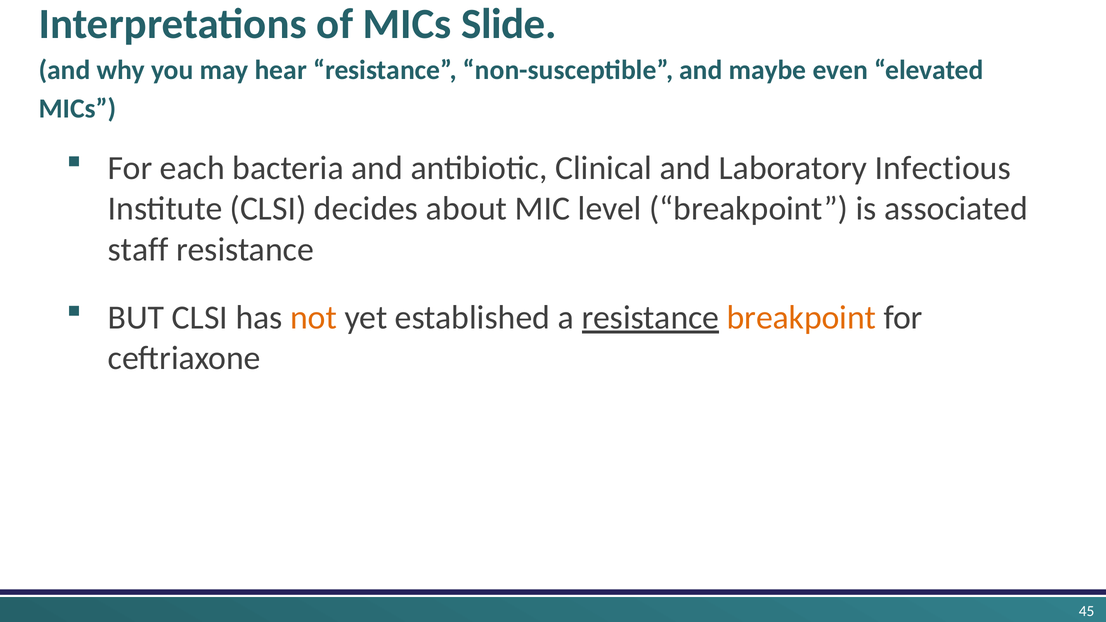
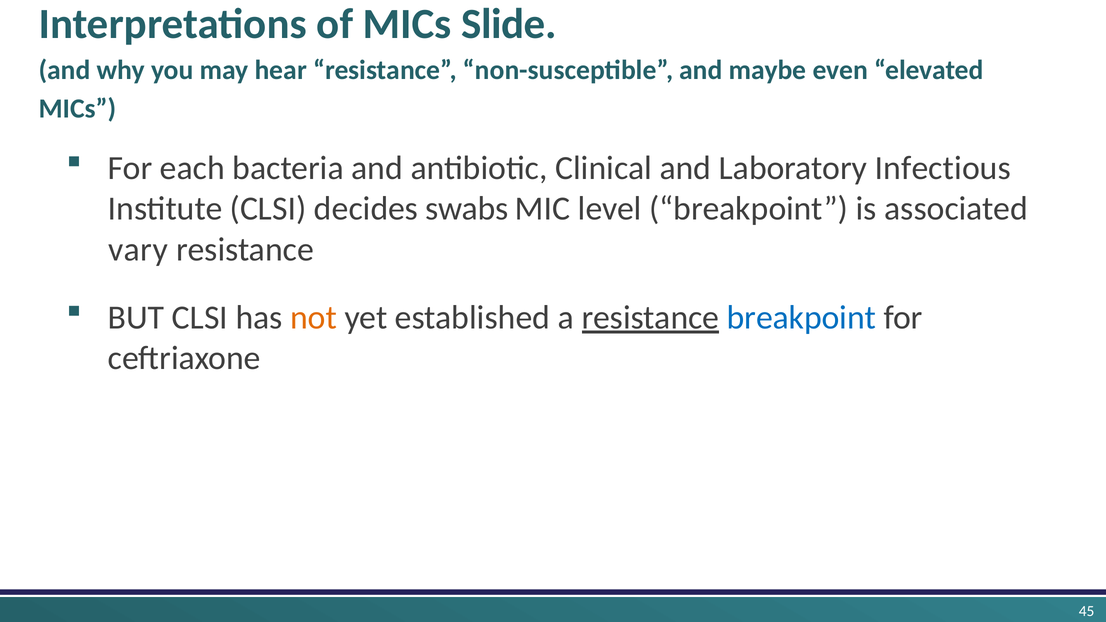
about: about -> swabs
staff: staff -> vary
breakpoint at (801, 318) colour: orange -> blue
